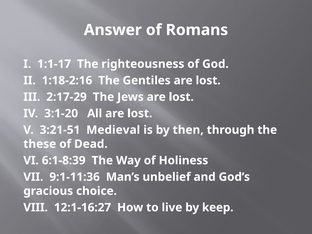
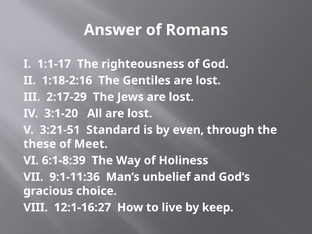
Medieval: Medieval -> Standard
then: then -> even
Dead: Dead -> Meet
